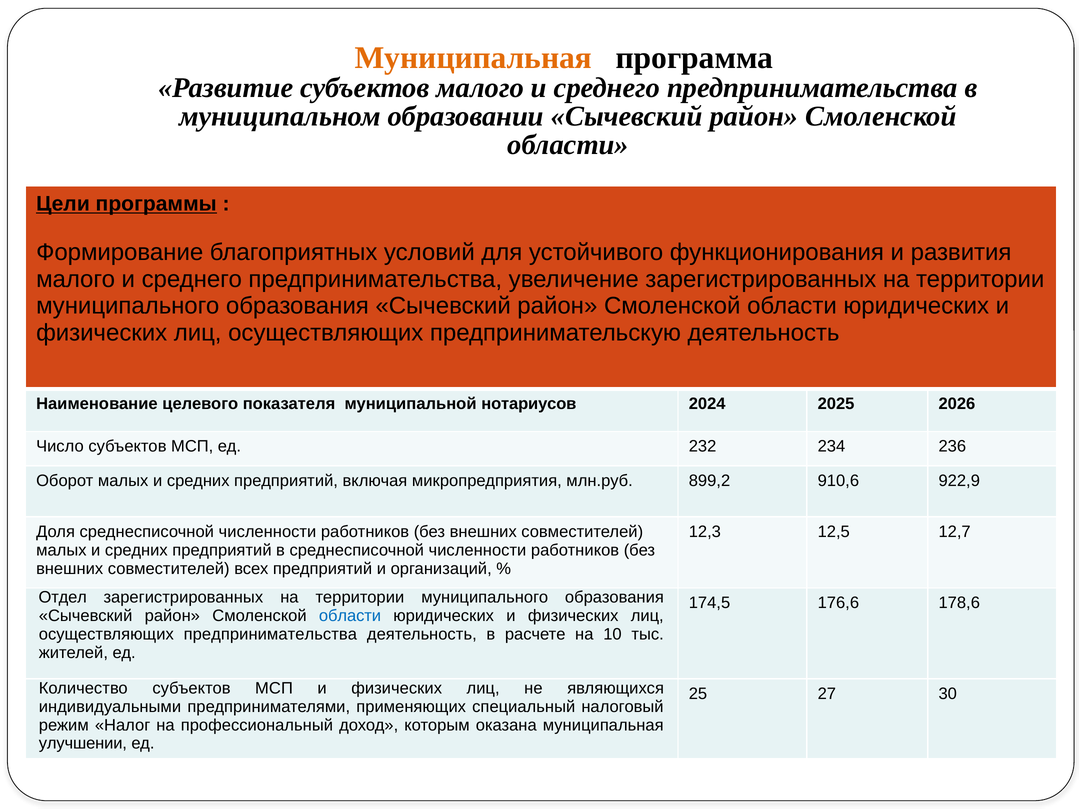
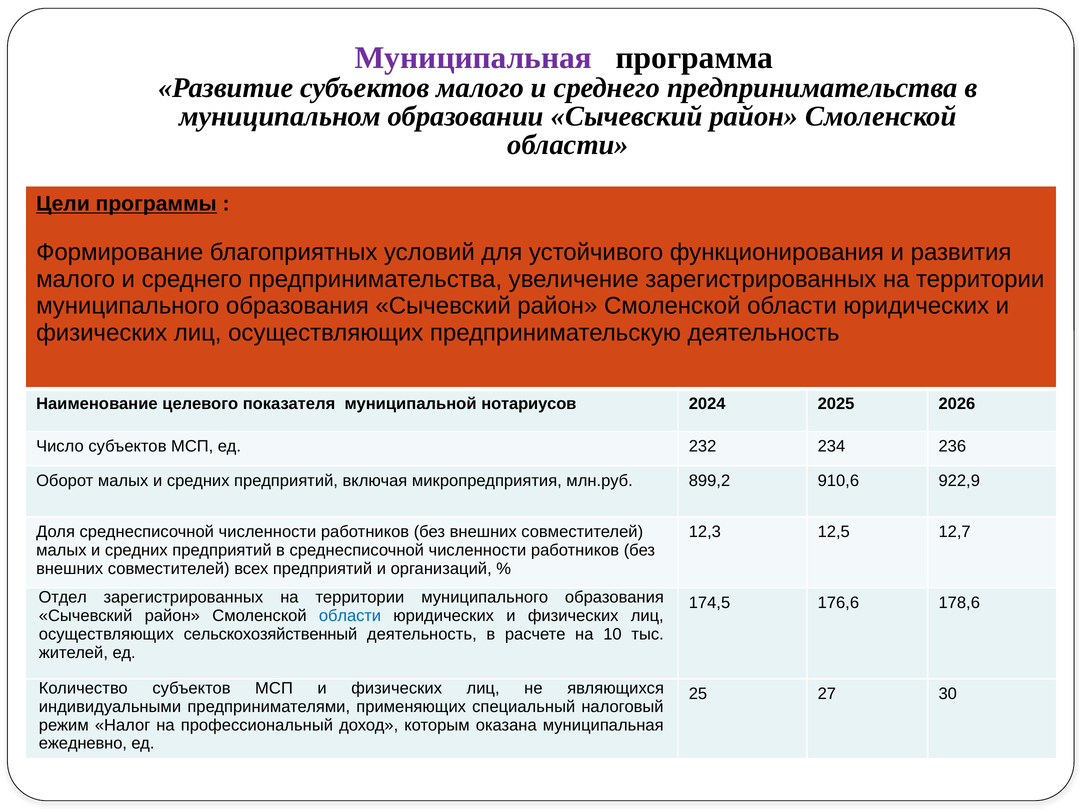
Муниципальная at (473, 58) colour: orange -> purple
осуществляющих предпринимательства: предпринимательства -> сельскохозяйственный
улучшении: улучшении -> ежедневно
